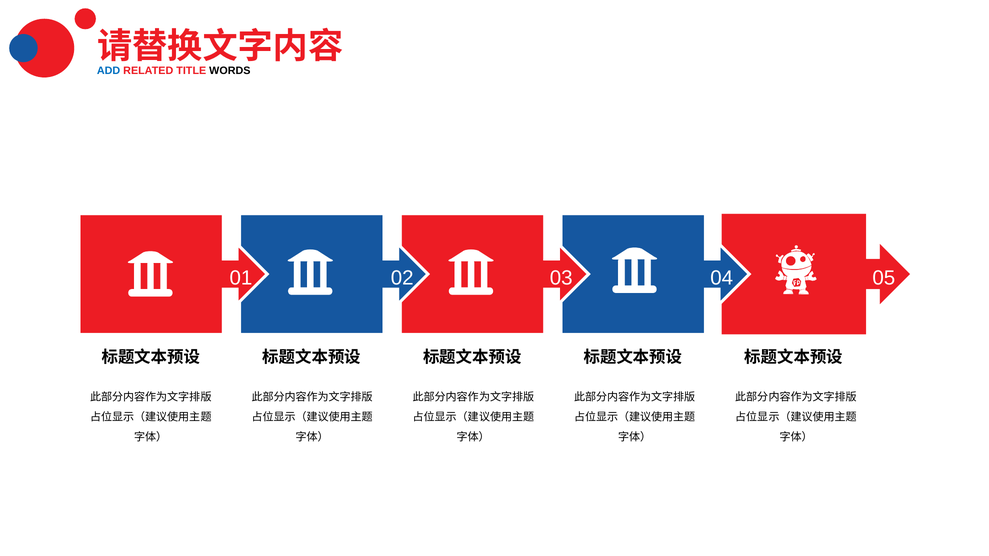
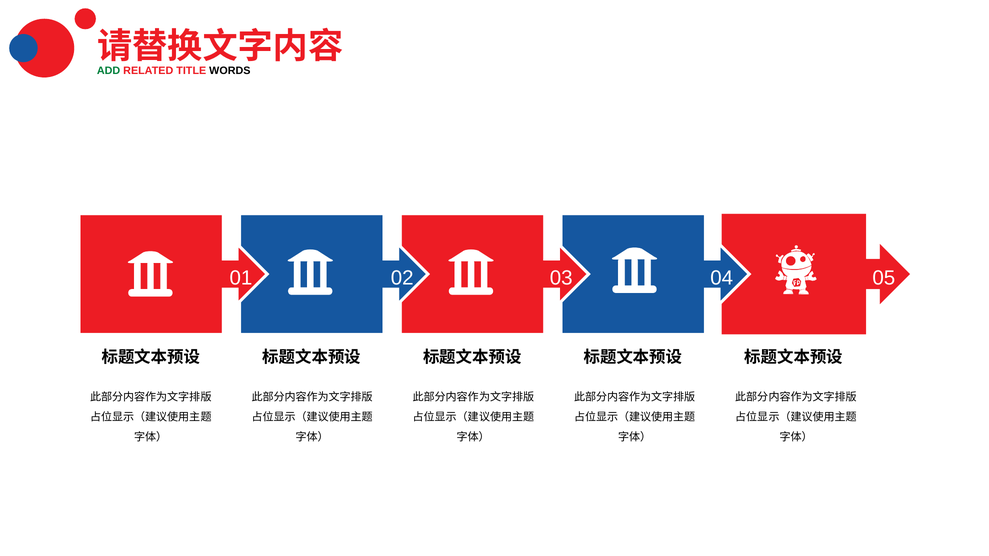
ADD colour: blue -> green
